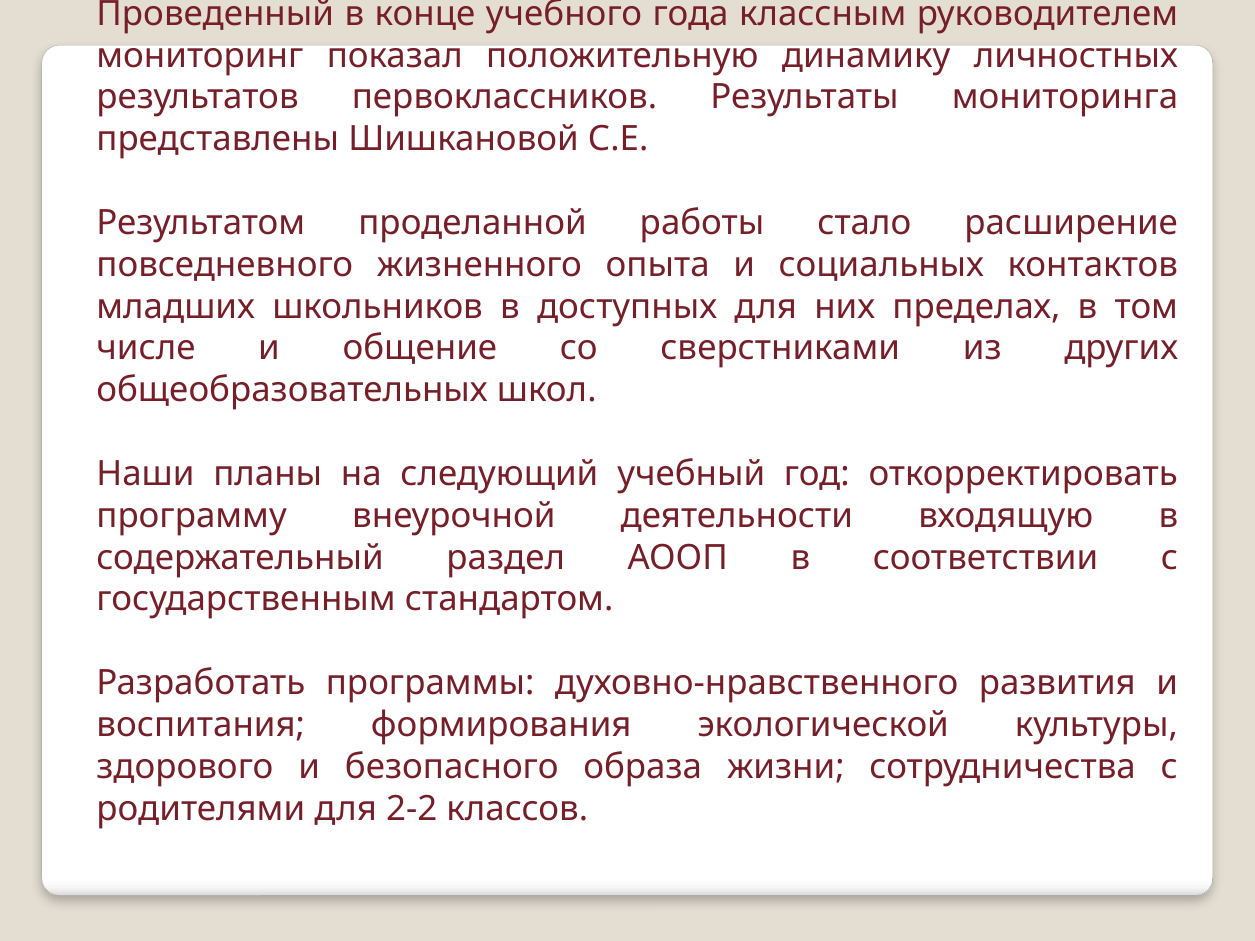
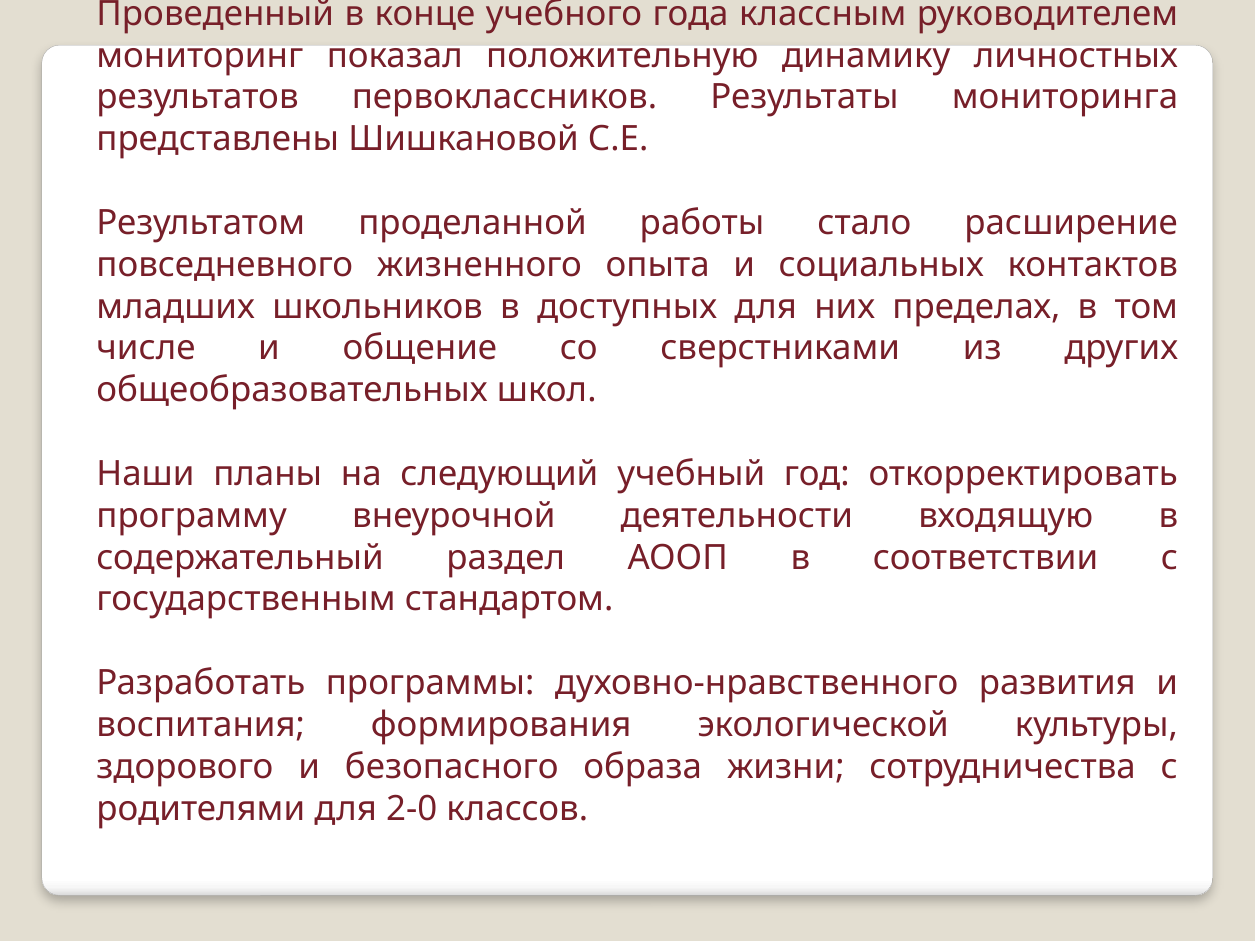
2-2: 2-2 -> 2-0
